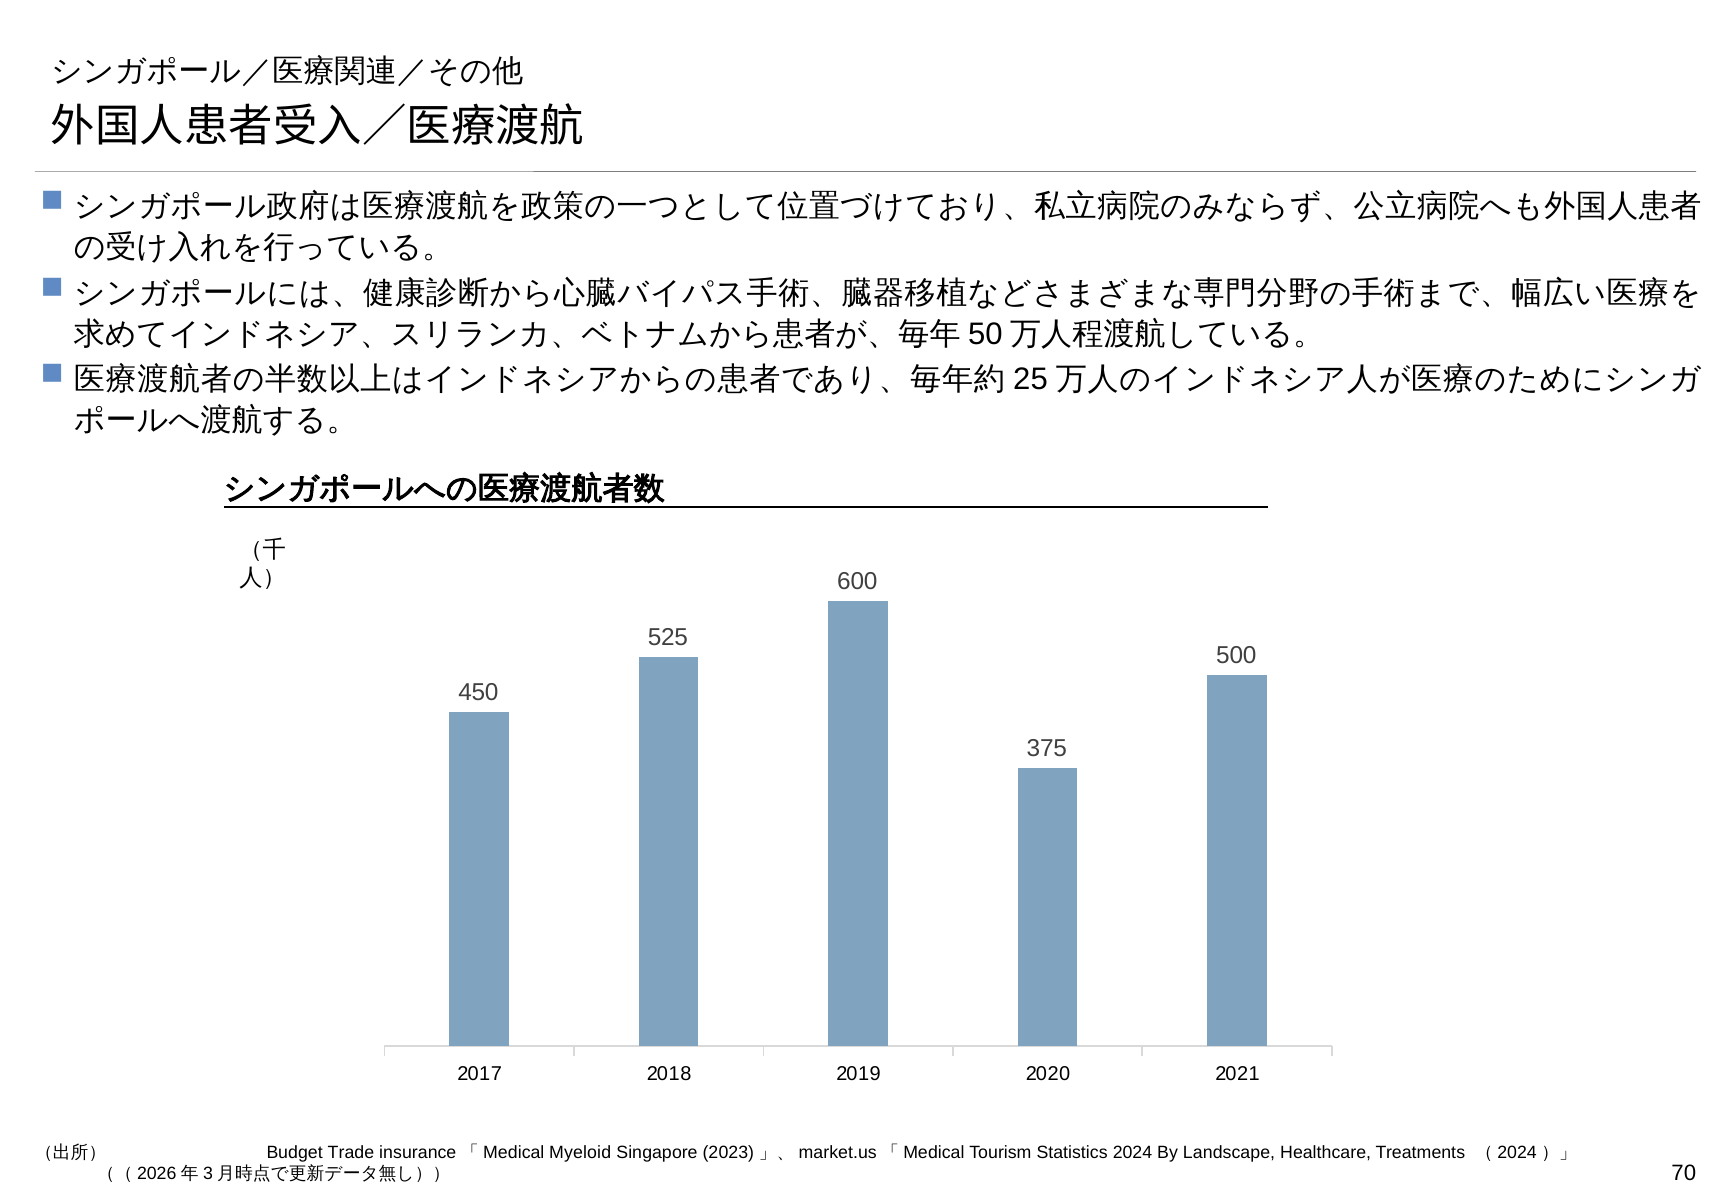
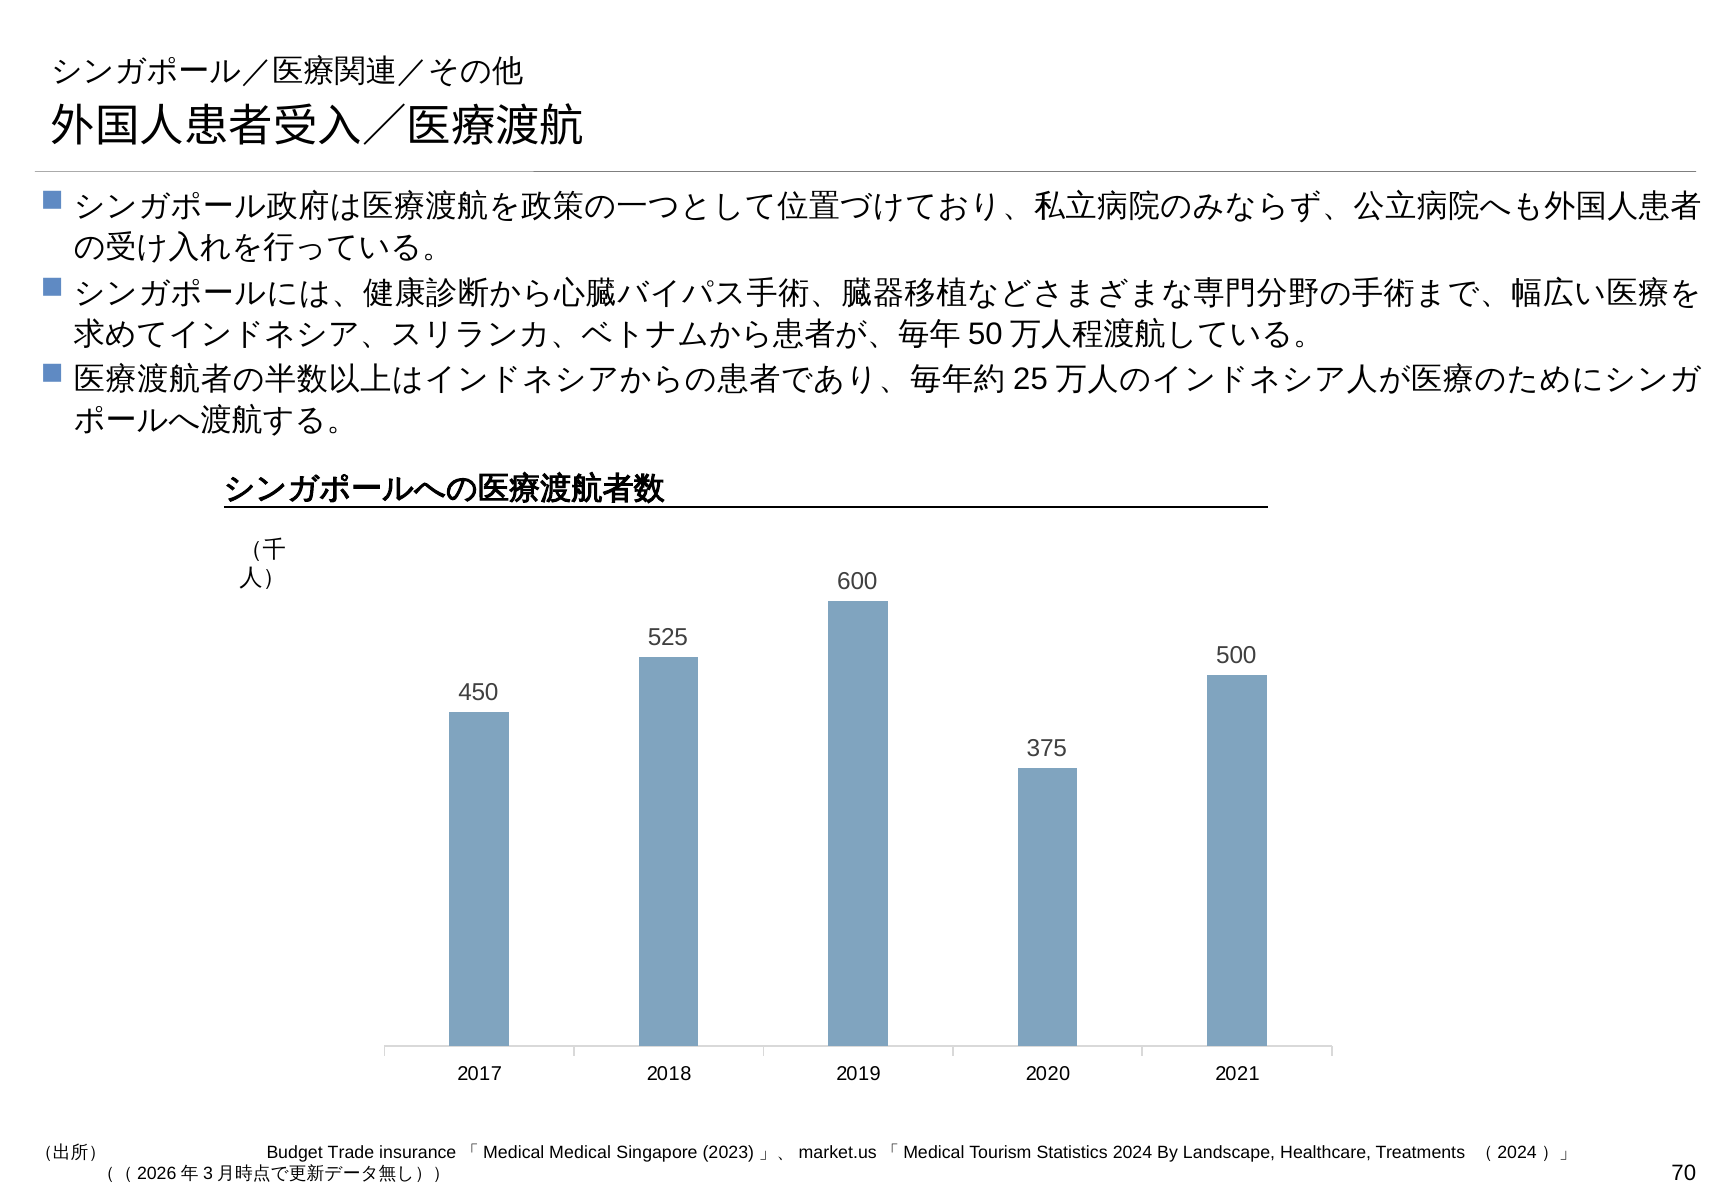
Myeloid: Myeloid -> Medical
